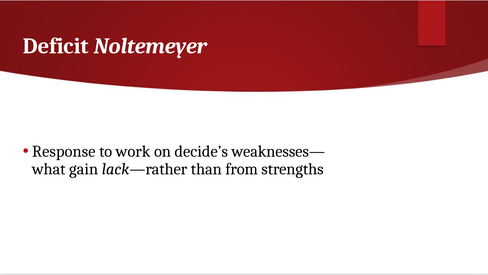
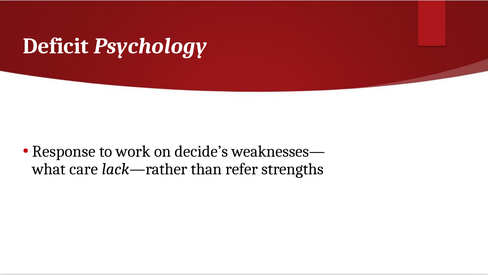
Noltemeyer: Noltemeyer -> Psychology
gain: gain -> care
from: from -> refer
